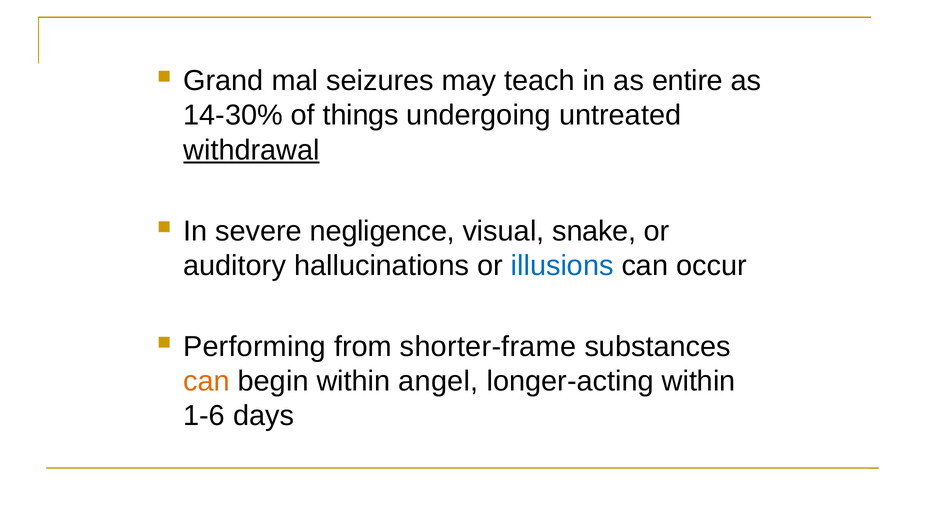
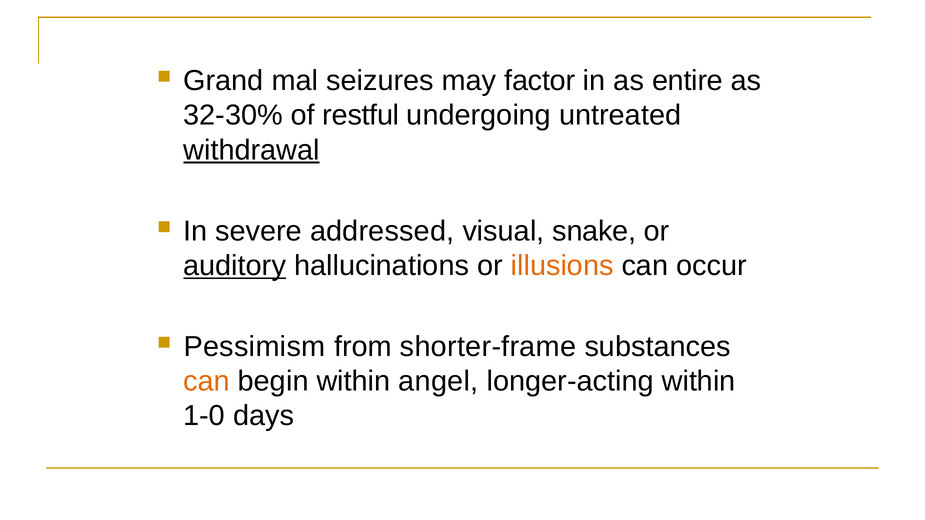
teach: teach -> factor
14-30%: 14-30% -> 32-30%
things: things -> restful
negligence: negligence -> addressed
auditory underline: none -> present
illusions colour: blue -> orange
Performing: Performing -> Pessimism
1-6: 1-6 -> 1-0
